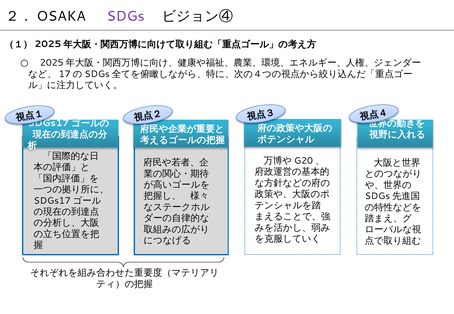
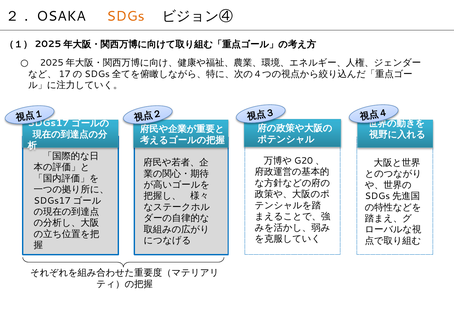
SDGs colour: purple -> orange
